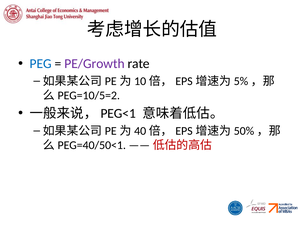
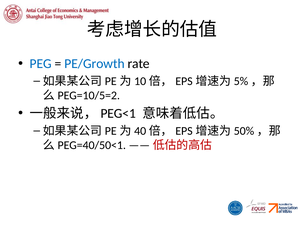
PE/Growth colour: purple -> blue
